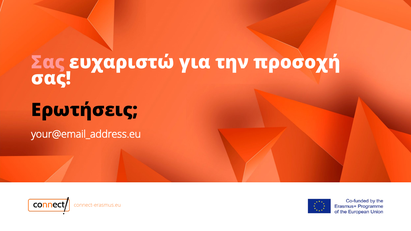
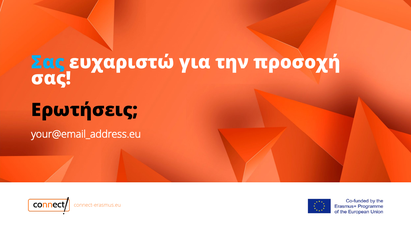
Σας at (48, 62) colour: pink -> light blue
